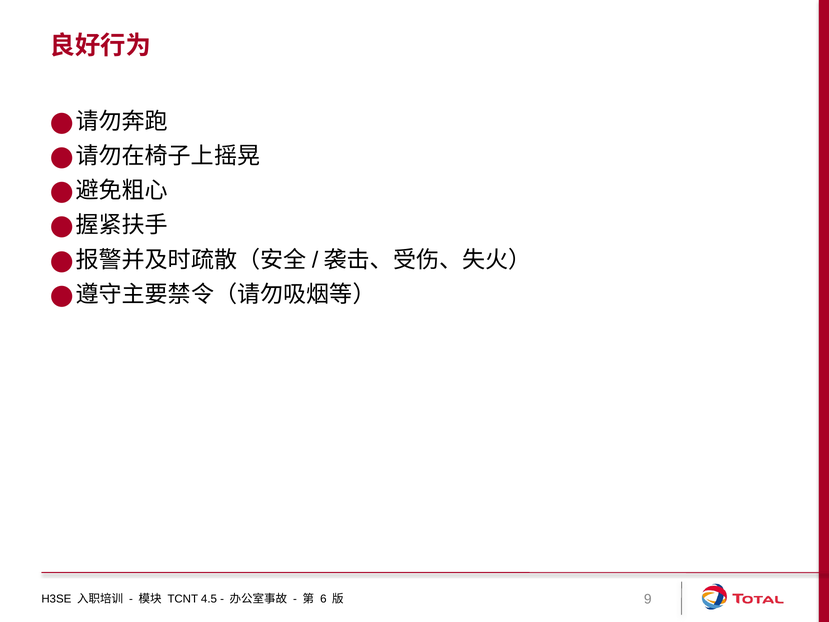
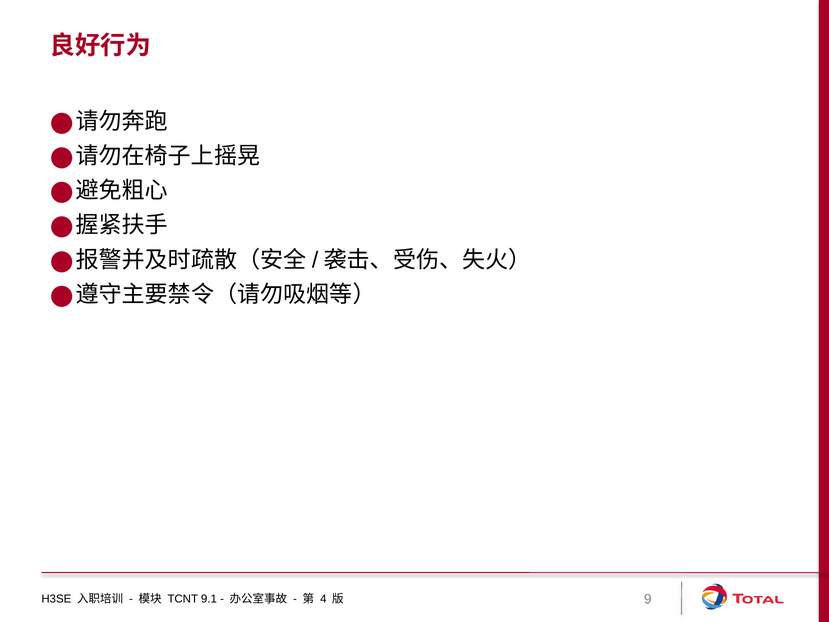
4.5: 4.5 -> 9.1
6: 6 -> 4
